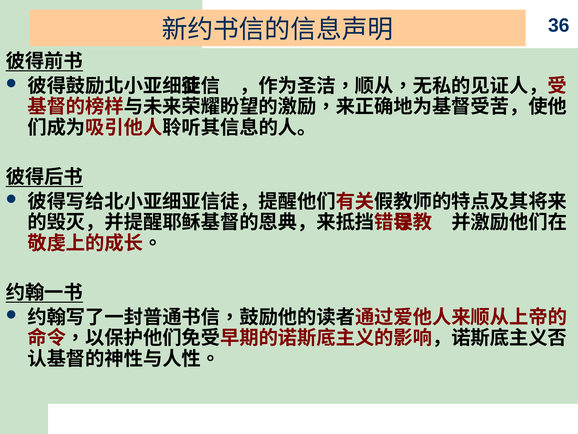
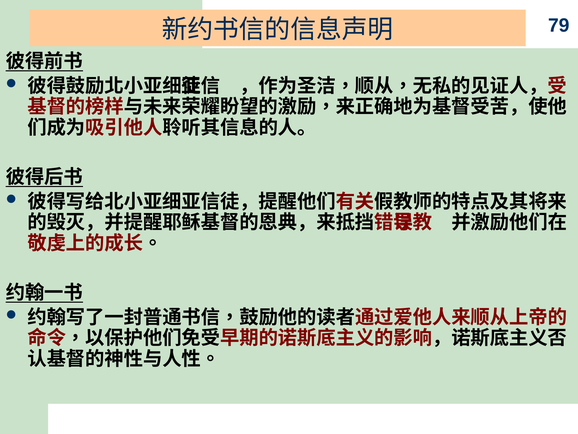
36: 36 -> 79
